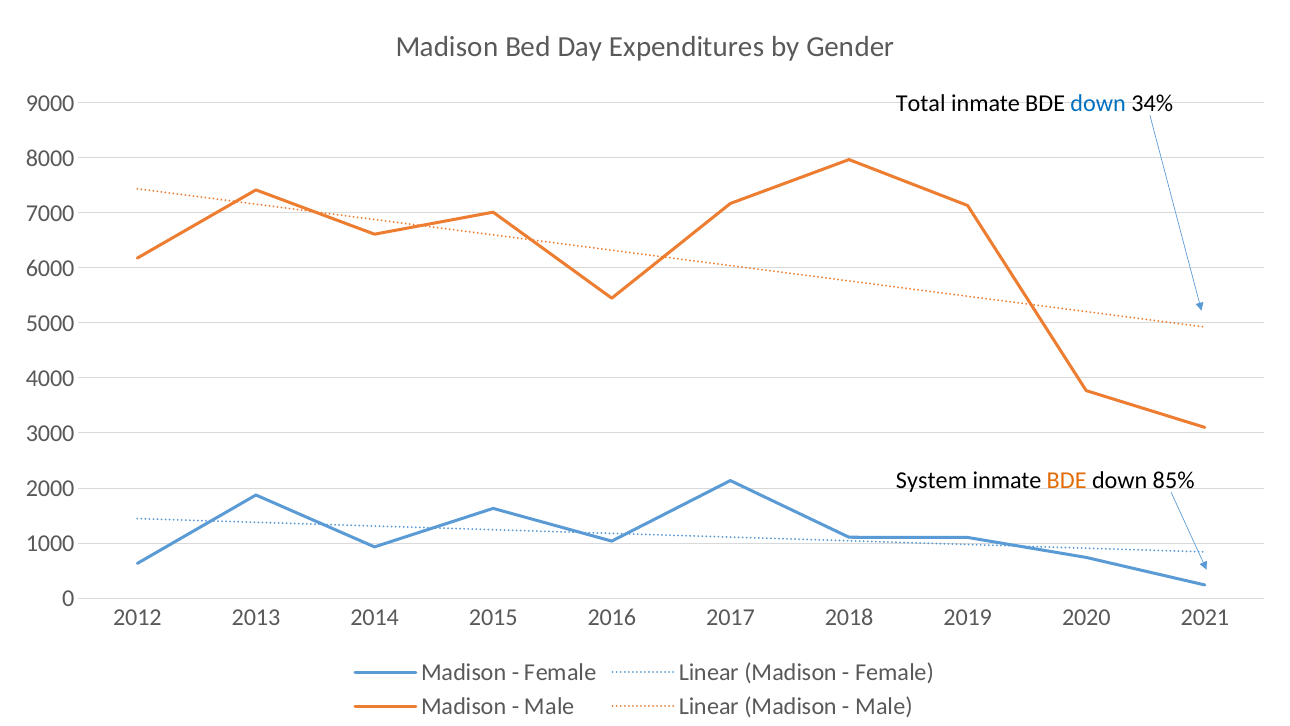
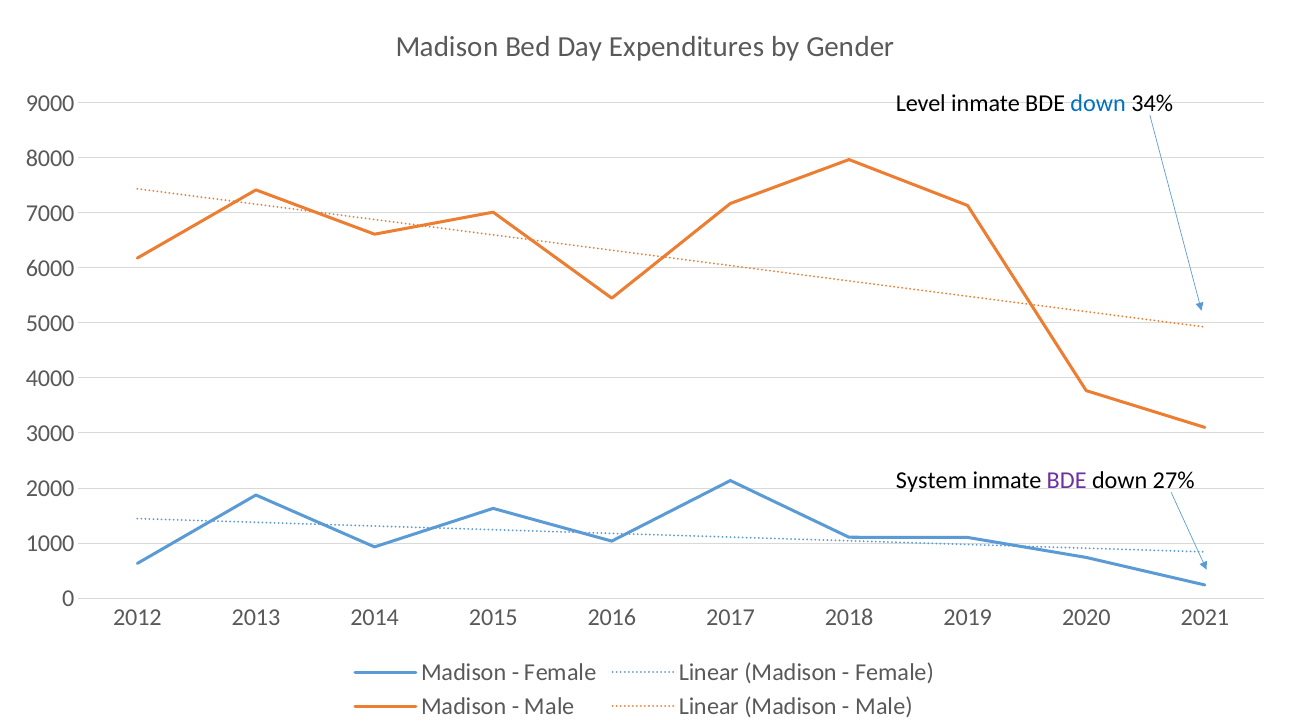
Total: Total -> Level
BDE at (1067, 480) colour: orange -> purple
85%: 85% -> 27%
